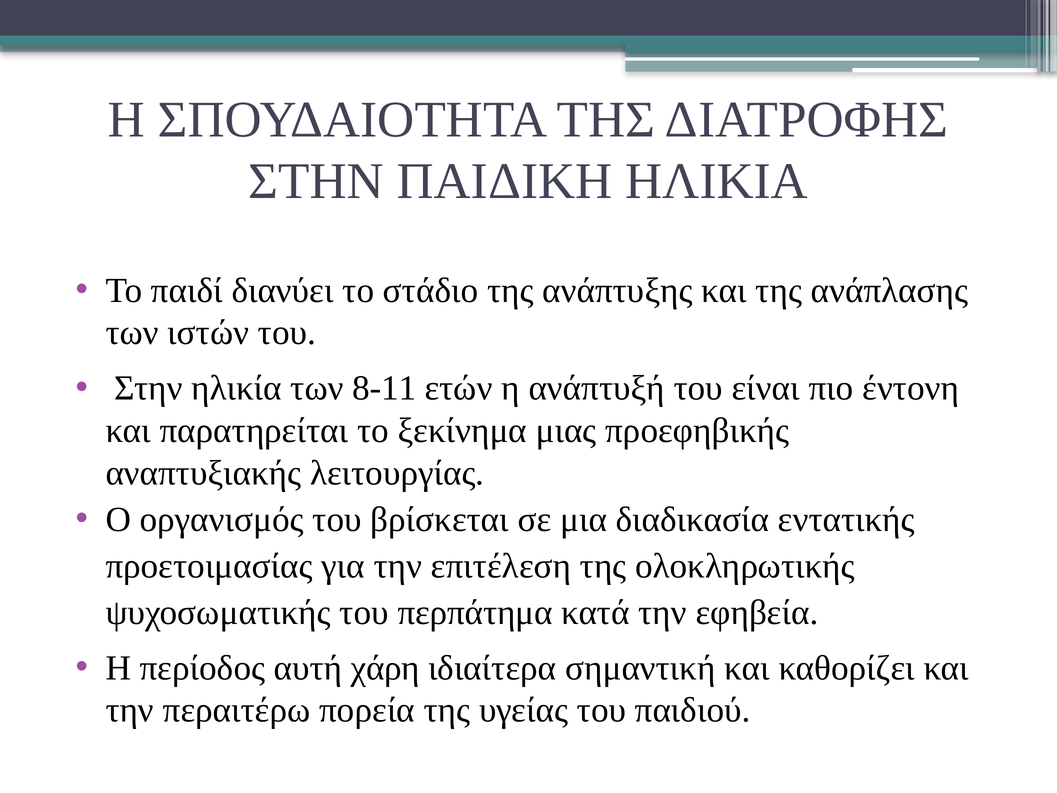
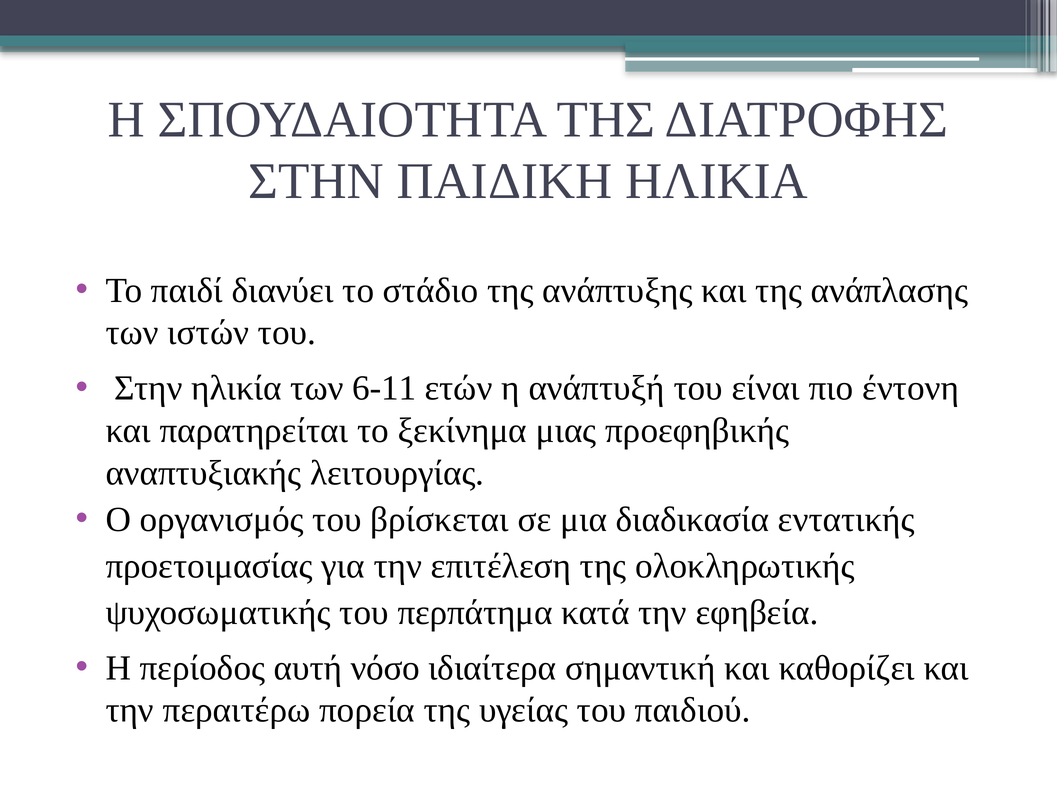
8-11: 8-11 -> 6-11
χάρη: χάρη -> νόσο
